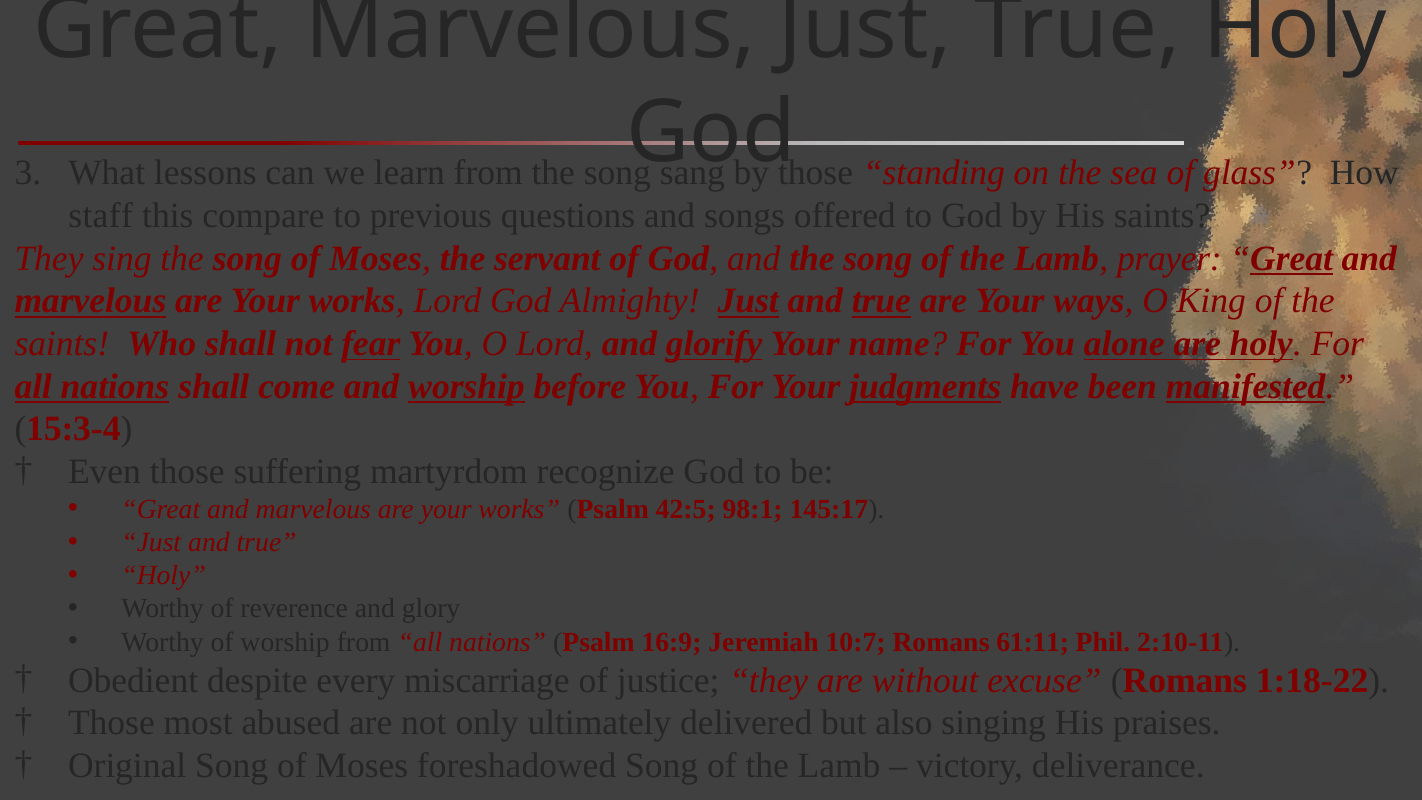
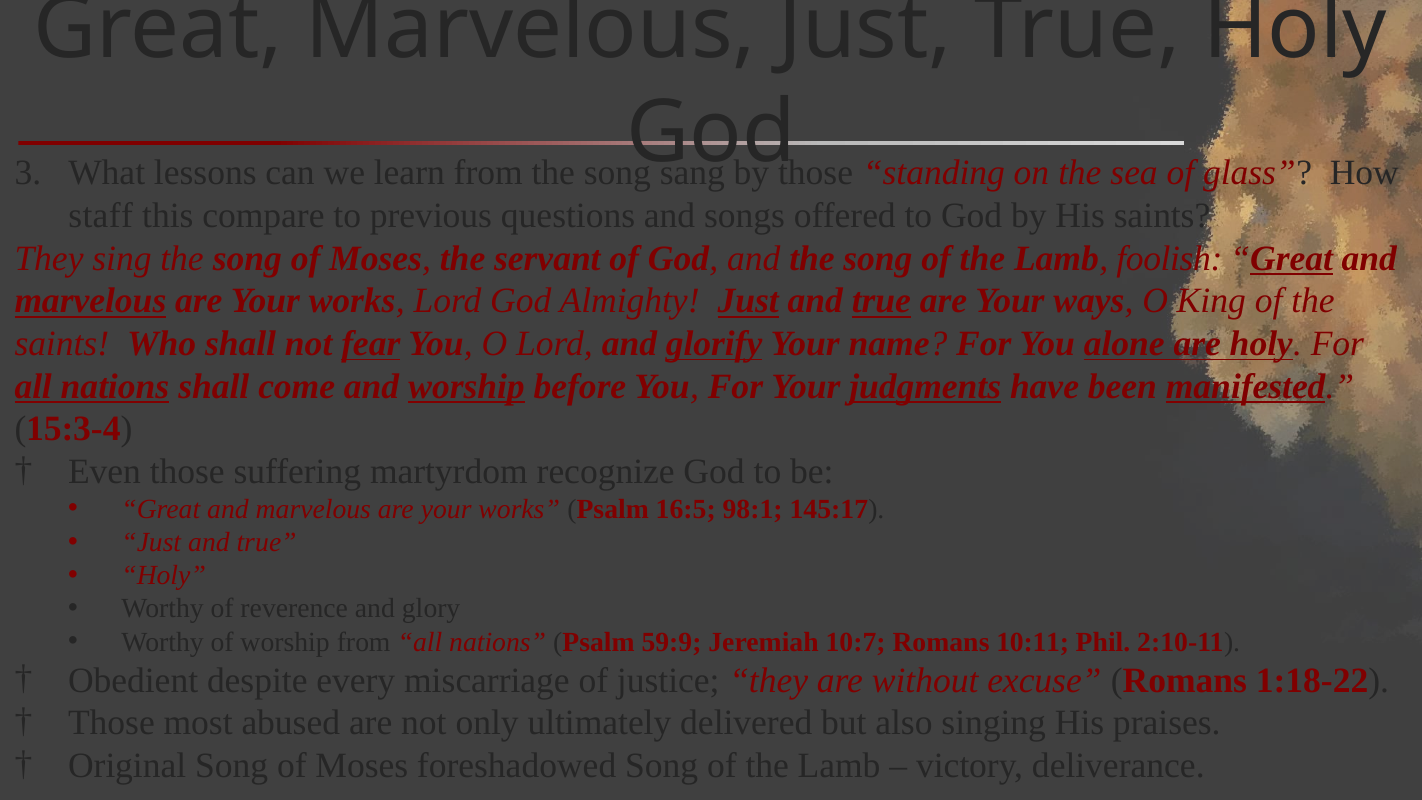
prayer: prayer -> foolish
42:5: 42:5 -> 16:5
16:9: 16:9 -> 59:9
61:11: 61:11 -> 10:11
